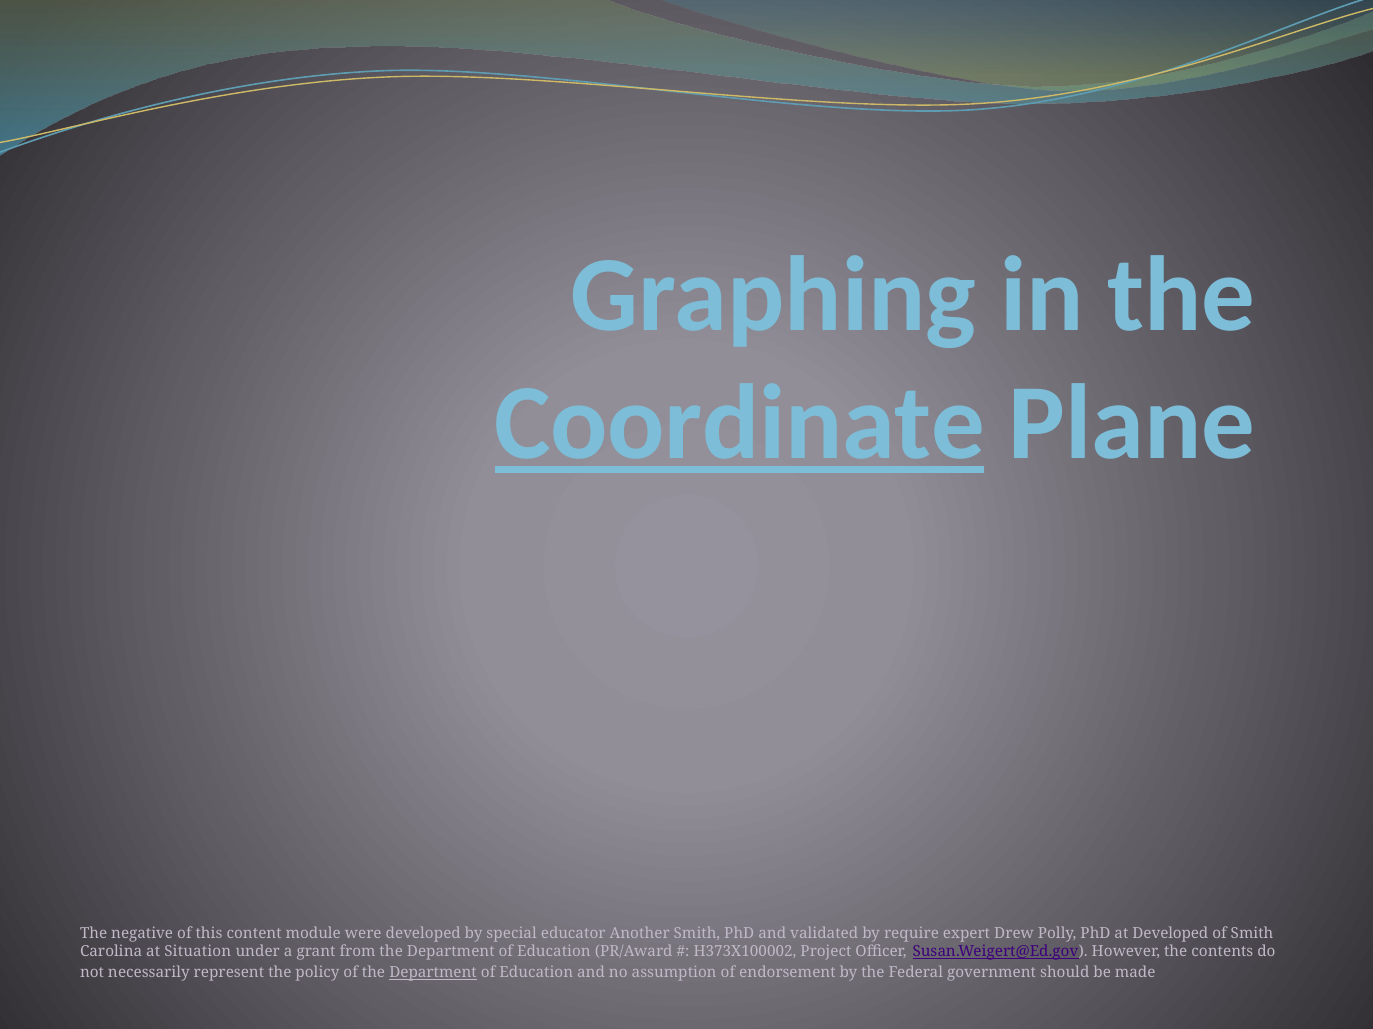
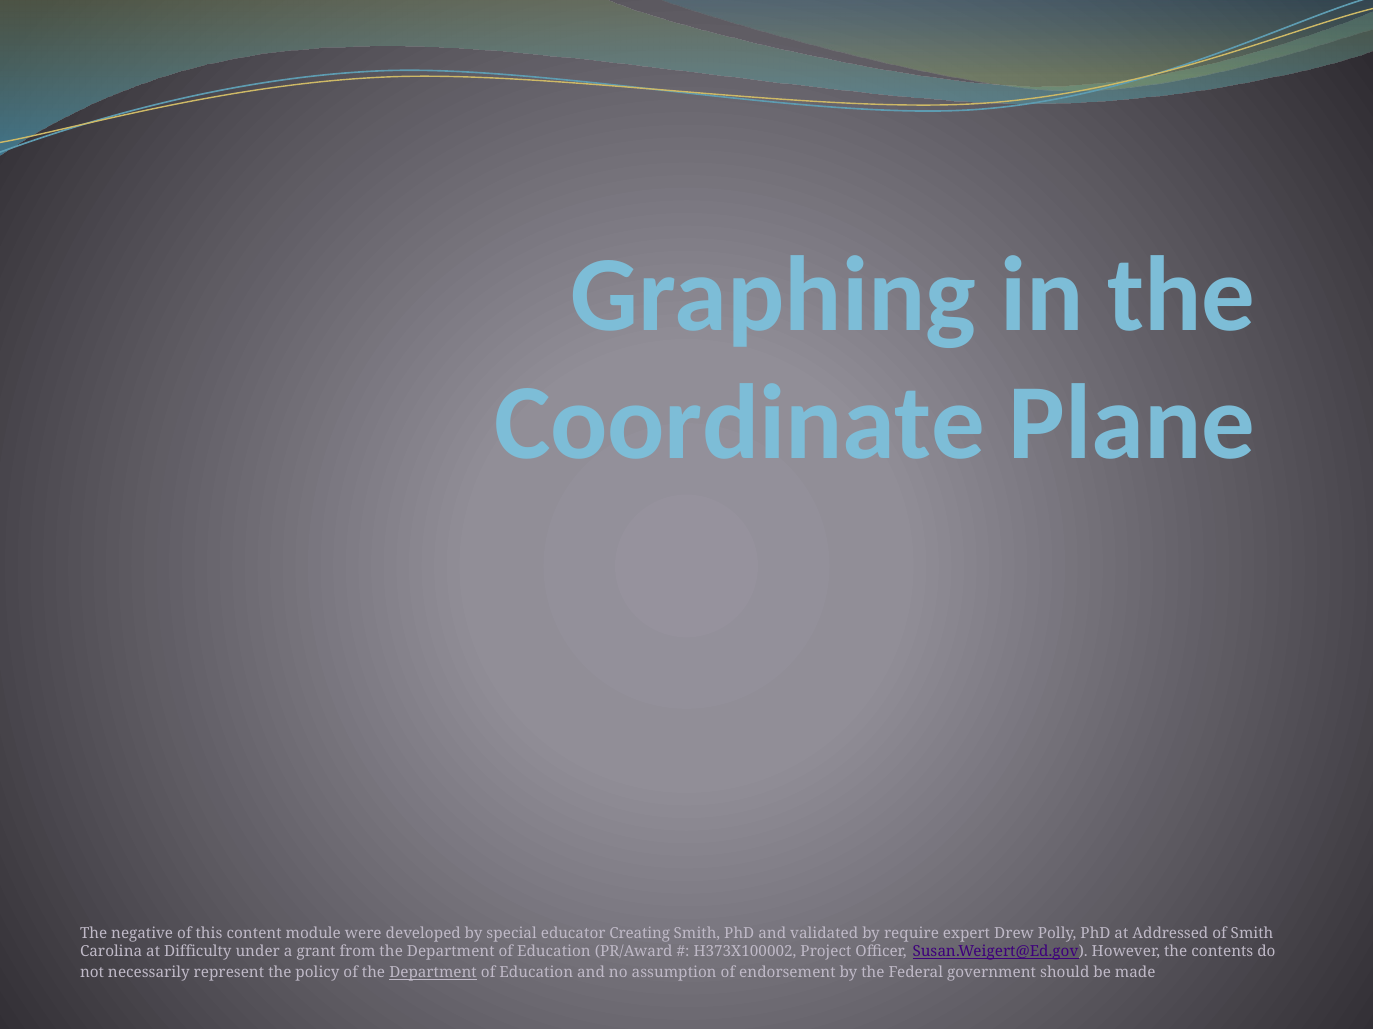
Coordinate underline: present -> none
Another: Another -> Creating
at Developed: Developed -> Addressed
Situation: Situation -> Difficulty
